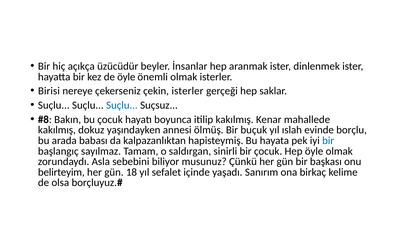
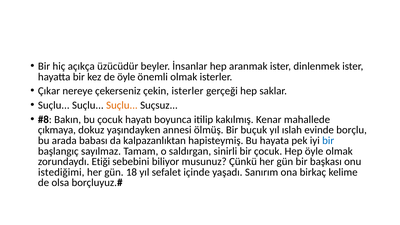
Birisi: Birisi -> Çıkar
Suçlu at (122, 105) colour: blue -> orange
kakılmış at (57, 130): kakılmış -> çıkmaya
Asla: Asla -> Etiği
belirteyim: belirteyim -> istediğimi
